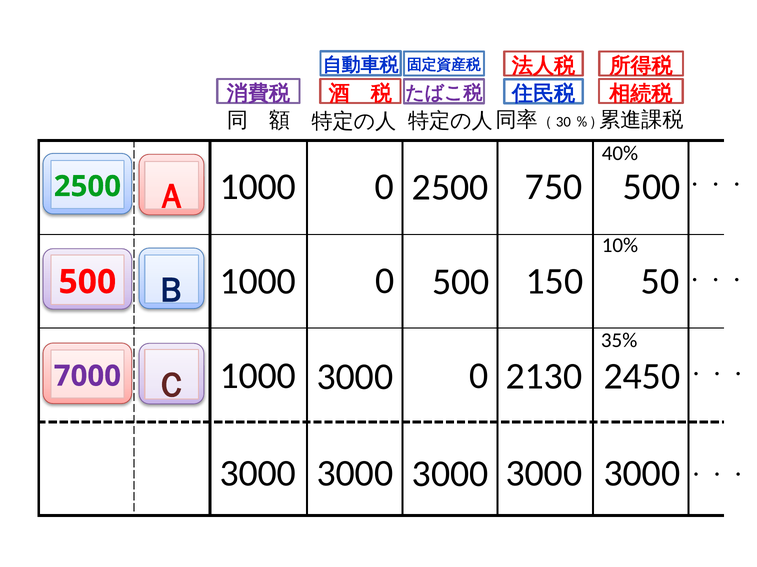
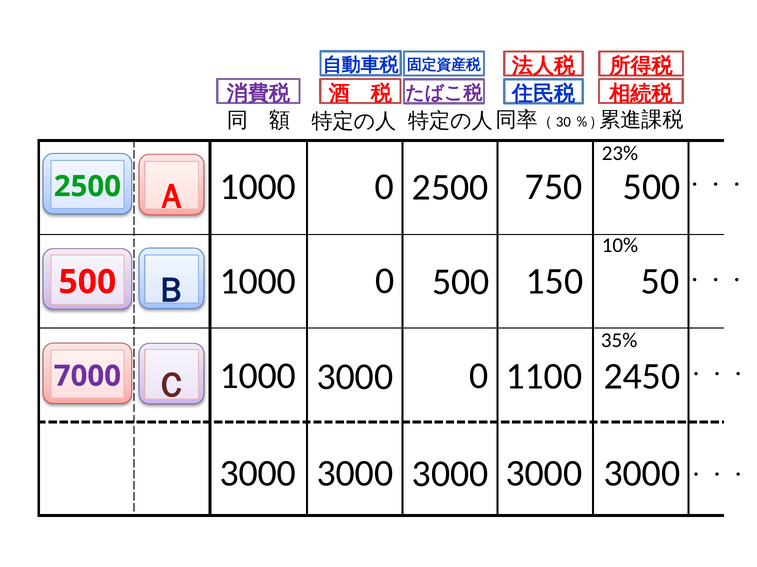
40%: 40% -> 23%
2130: 2130 -> 1100
